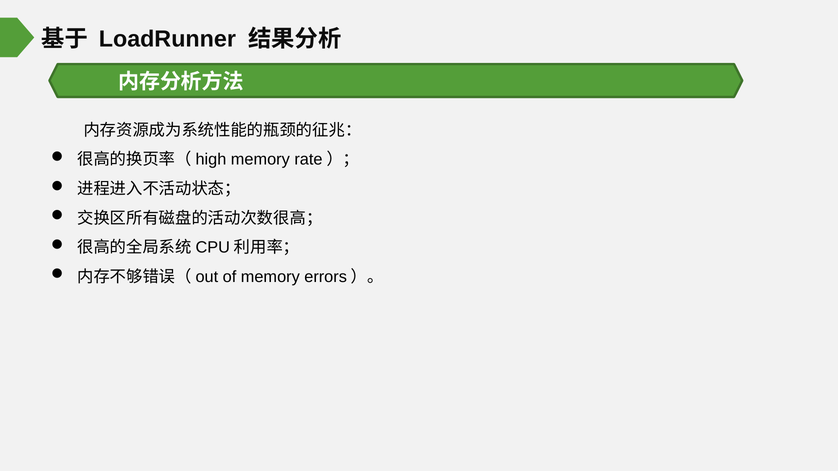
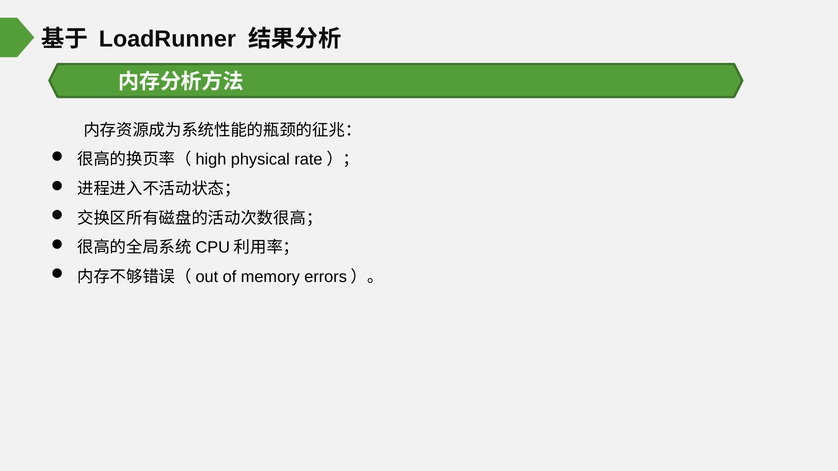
memory at (260, 160): memory -> physical
